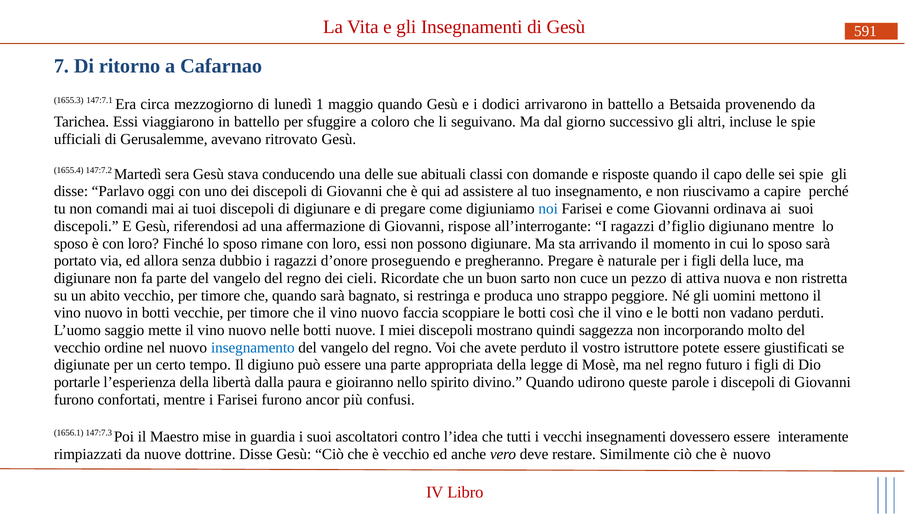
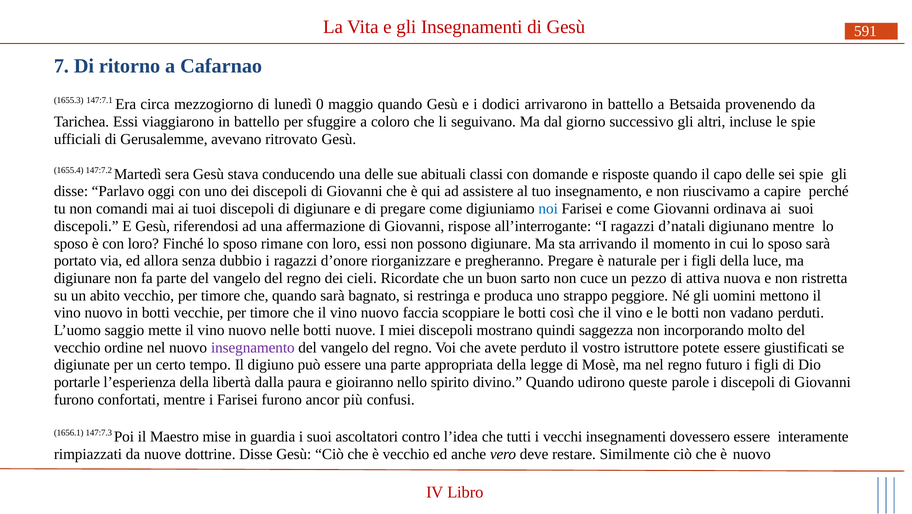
1: 1 -> 0
d’figlio: d’figlio -> d’natali
proseguendo: proseguendo -> riorganizzare
insegnamento at (253, 347) colour: blue -> purple
